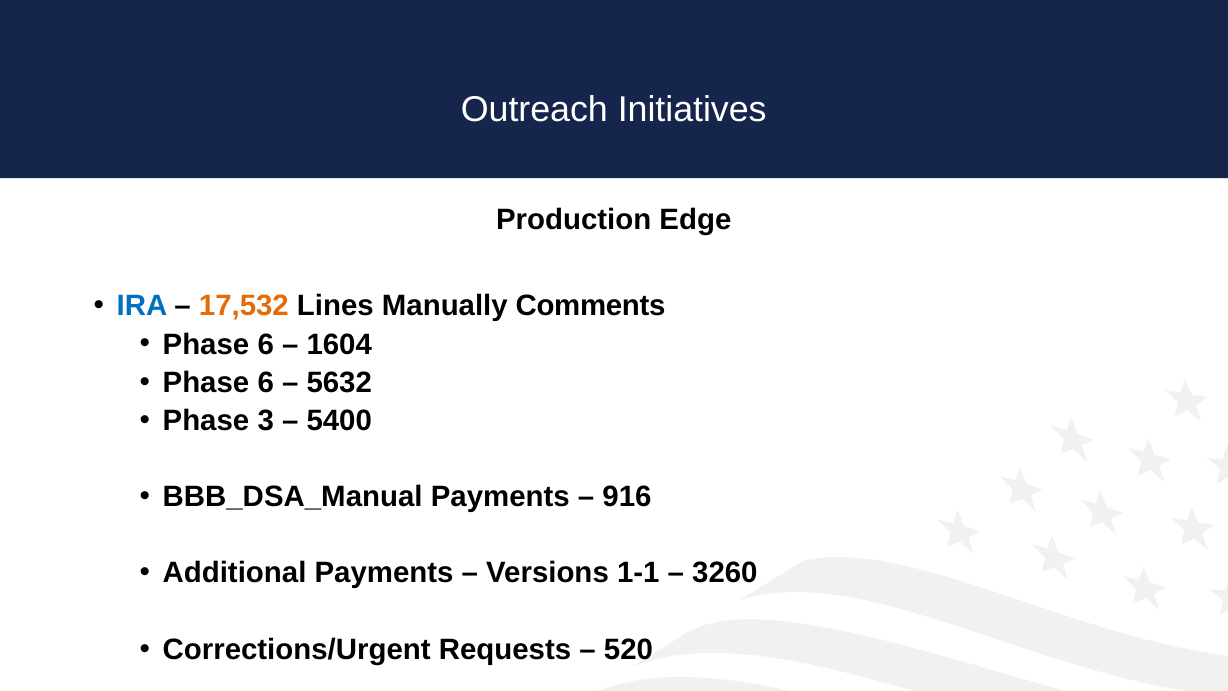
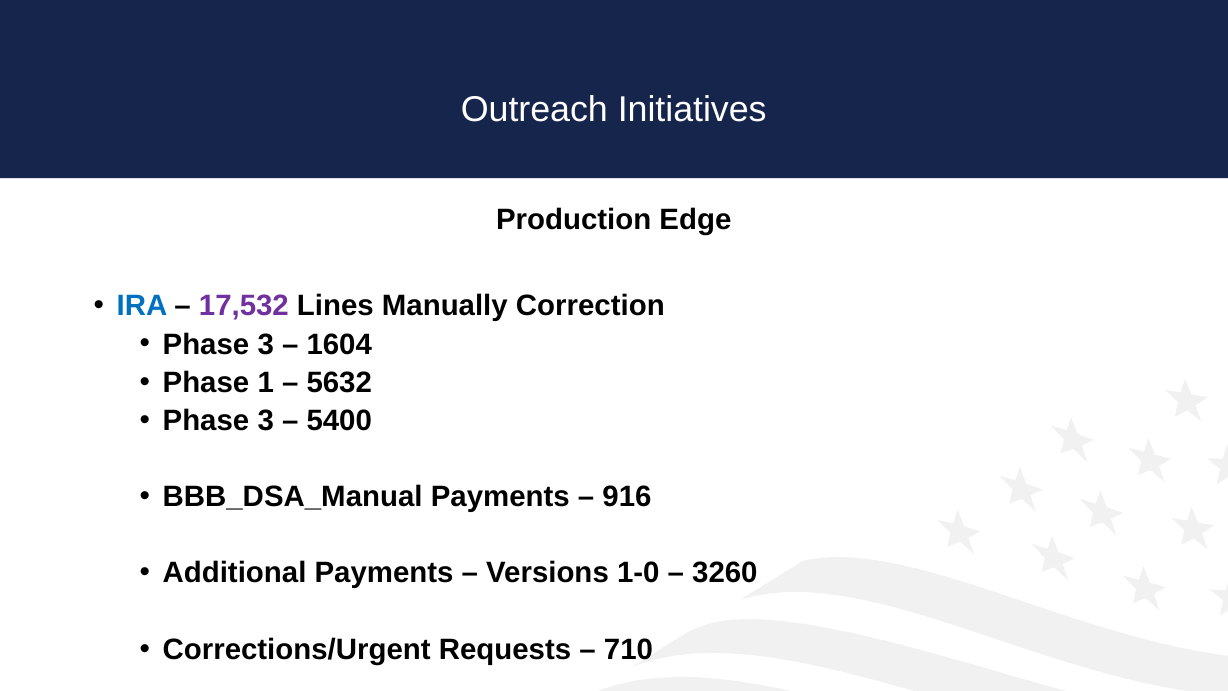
17,532 colour: orange -> purple
Comments: Comments -> Correction
6 at (266, 344): 6 -> 3
6 at (266, 382): 6 -> 1
1-1: 1-1 -> 1-0
520: 520 -> 710
